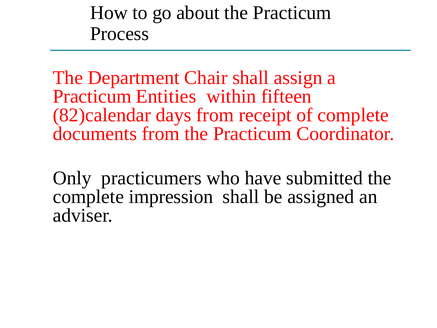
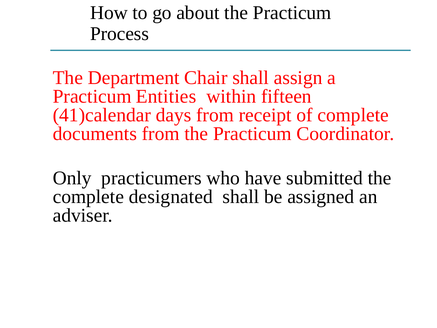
82)calendar: 82)calendar -> 41)calendar
impression: impression -> designated
